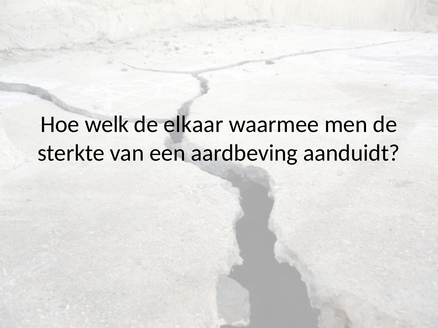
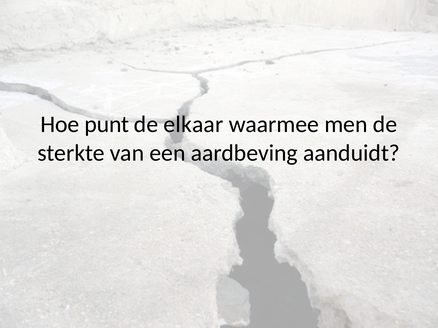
welk: welk -> punt
